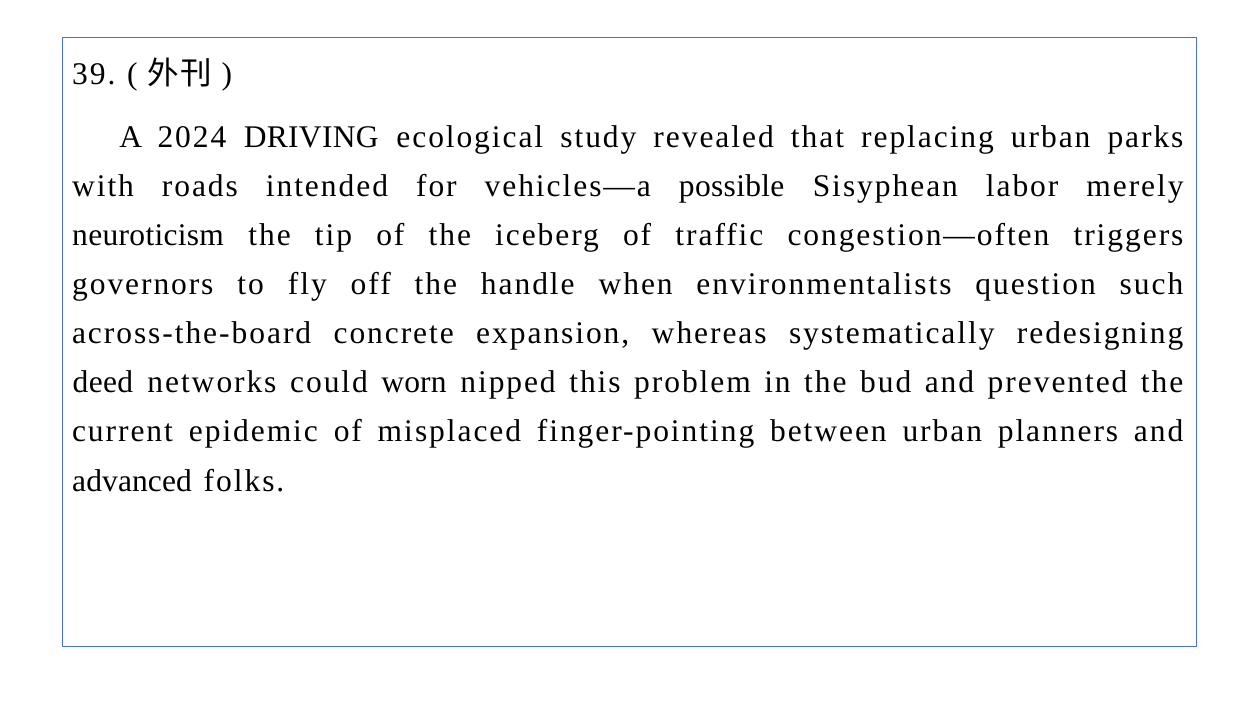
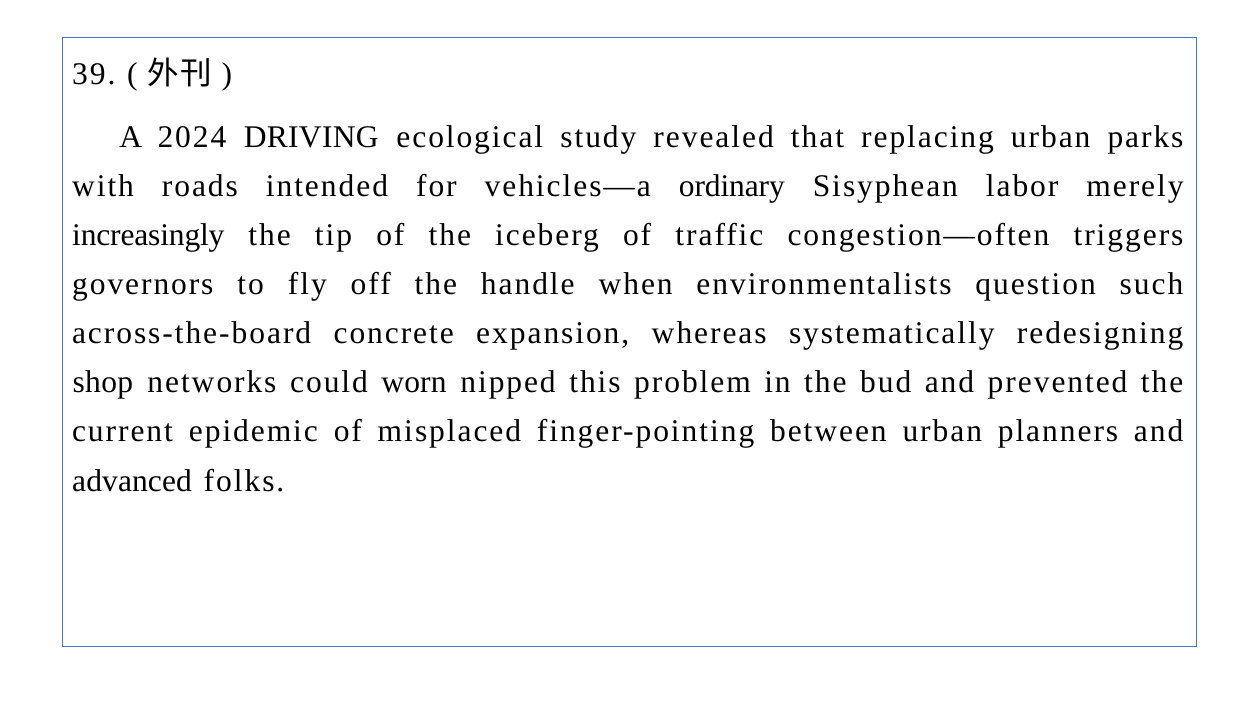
possible: possible -> ordinary
neuroticism: neuroticism -> increasingly
deed: deed -> shop
